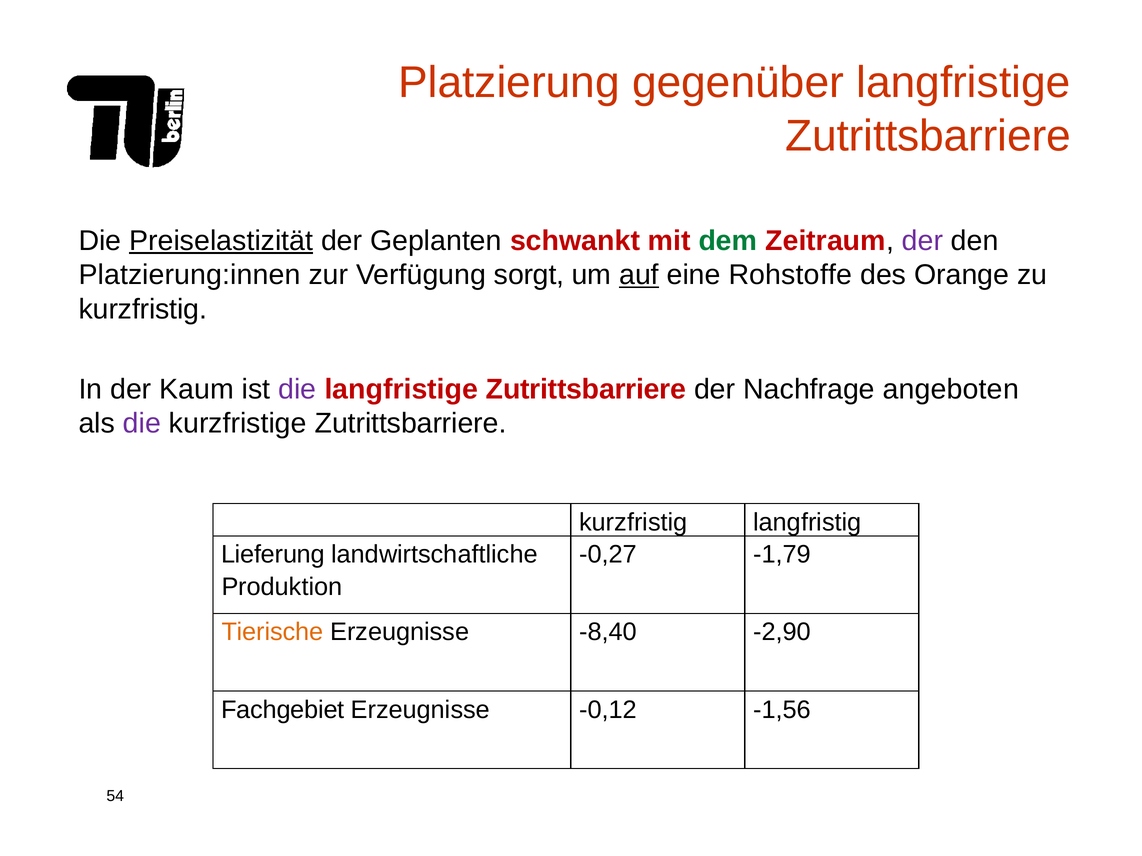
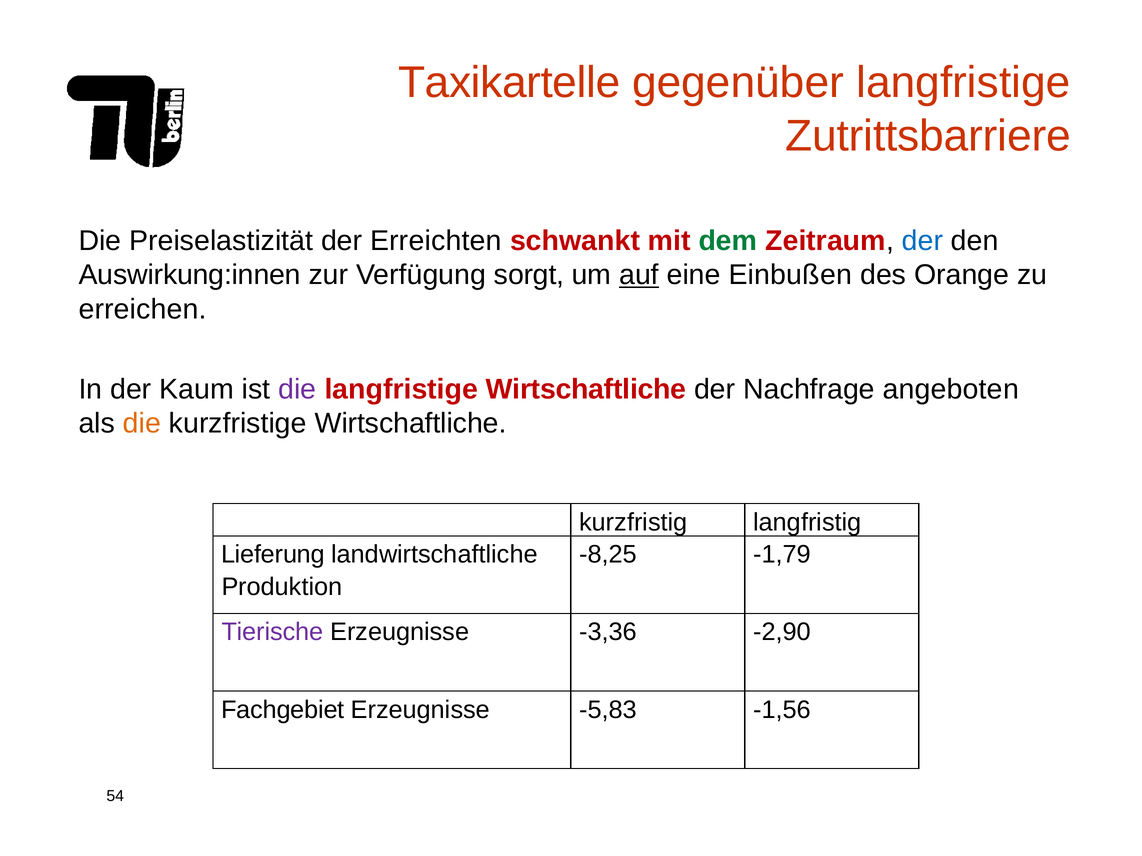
Platzierung: Platzierung -> Taxikartelle
Preiselastizität underline: present -> none
Geplanten: Geplanten -> Erreichten
der at (922, 241) colour: purple -> blue
Platzierung:innen: Platzierung:innen -> Auswirkung:innen
Rohstoffe: Rohstoffe -> Einbußen
kurzfristig at (143, 309): kurzfristig -> erreichen
Zutrittsbarriere at (586, 389): Zutrittsbarriere -> Wirtschaftliche
die at (142, 424) colour: purple -> orange
kurzfristige Zutrittsbarriere: Zutrittsbarriere -> Wirtschaftliche
-0,27: -0,27 -> -8,25
Tierische colour: orange -> purple
-8,40: -8,40 -> -3,36
-0,12: -0,12 -> -5,83
